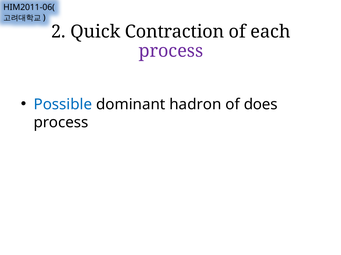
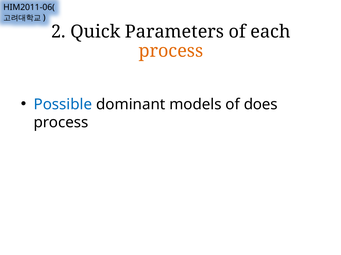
Contraction: Contraction -> Parameters
process at (171, 51) colour: purple -> orange
hadron: hadron -> models
